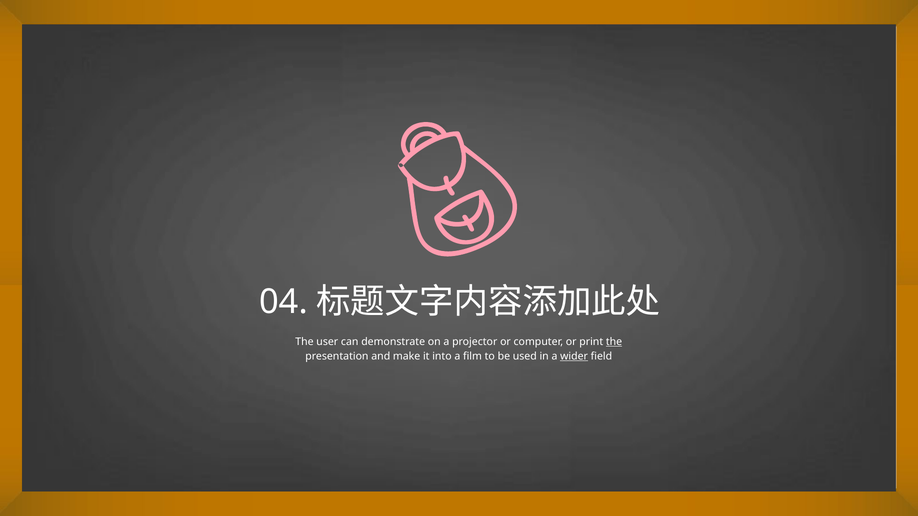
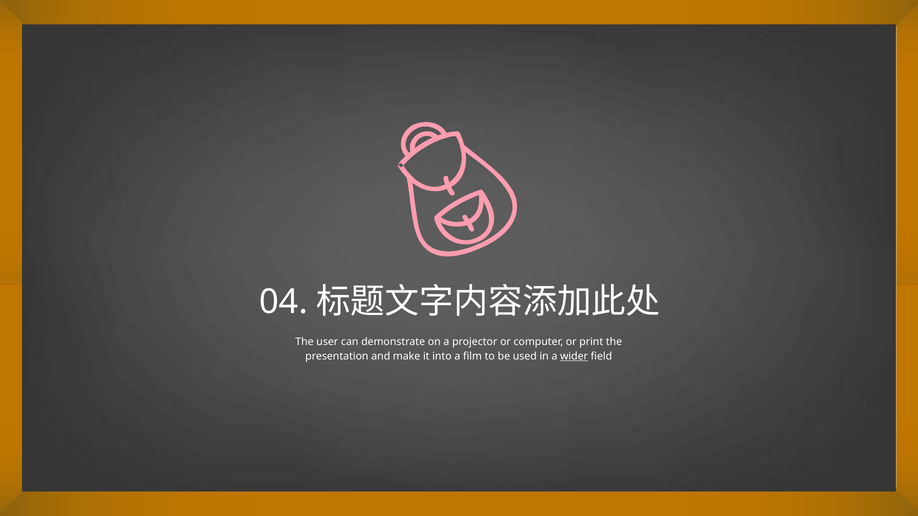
the at (614, 342) underline: present -> none
